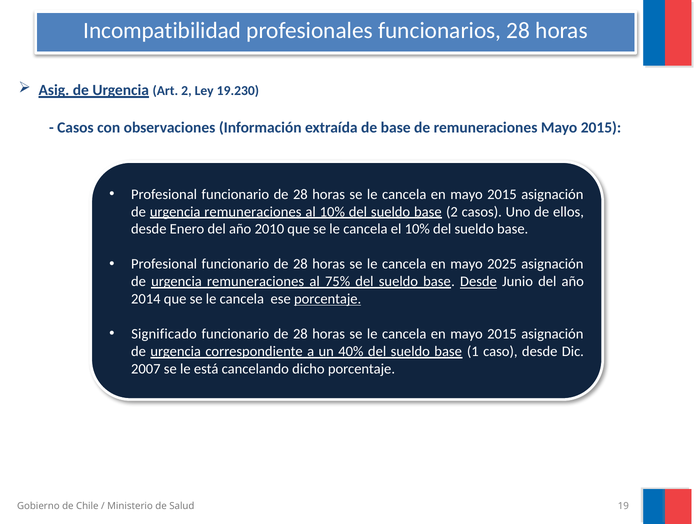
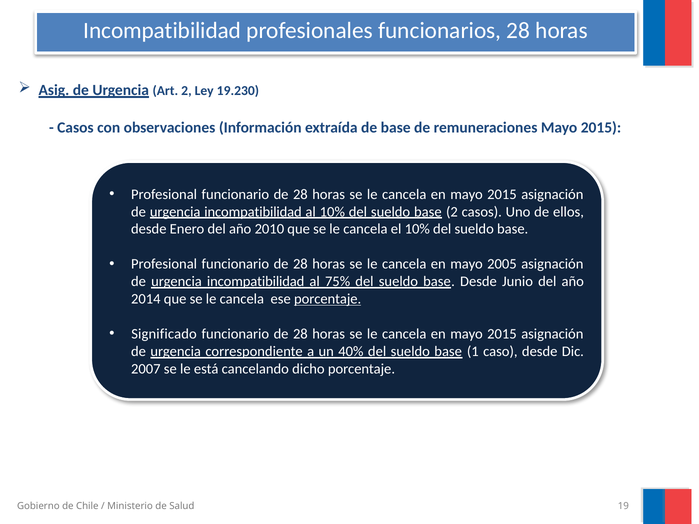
remuneraciones at (253, 212): remuneraciones -> incompatibilidad
2025: 2025 -> 2005
remuneraciones at (256, 282): remuneraciones -> incompatibilidad
Desde at (478, 282) underline: present -> none
